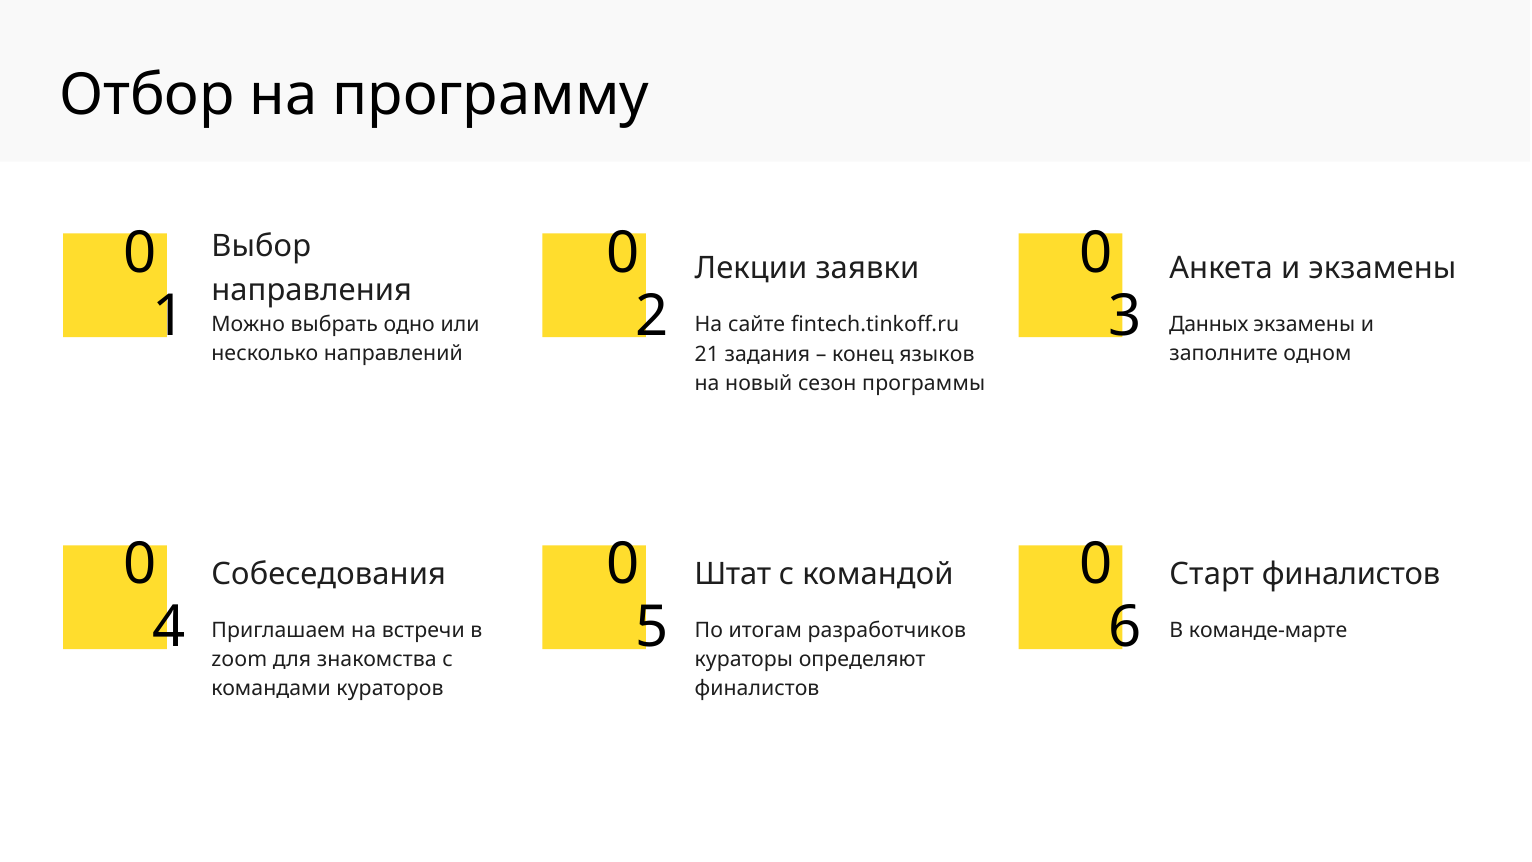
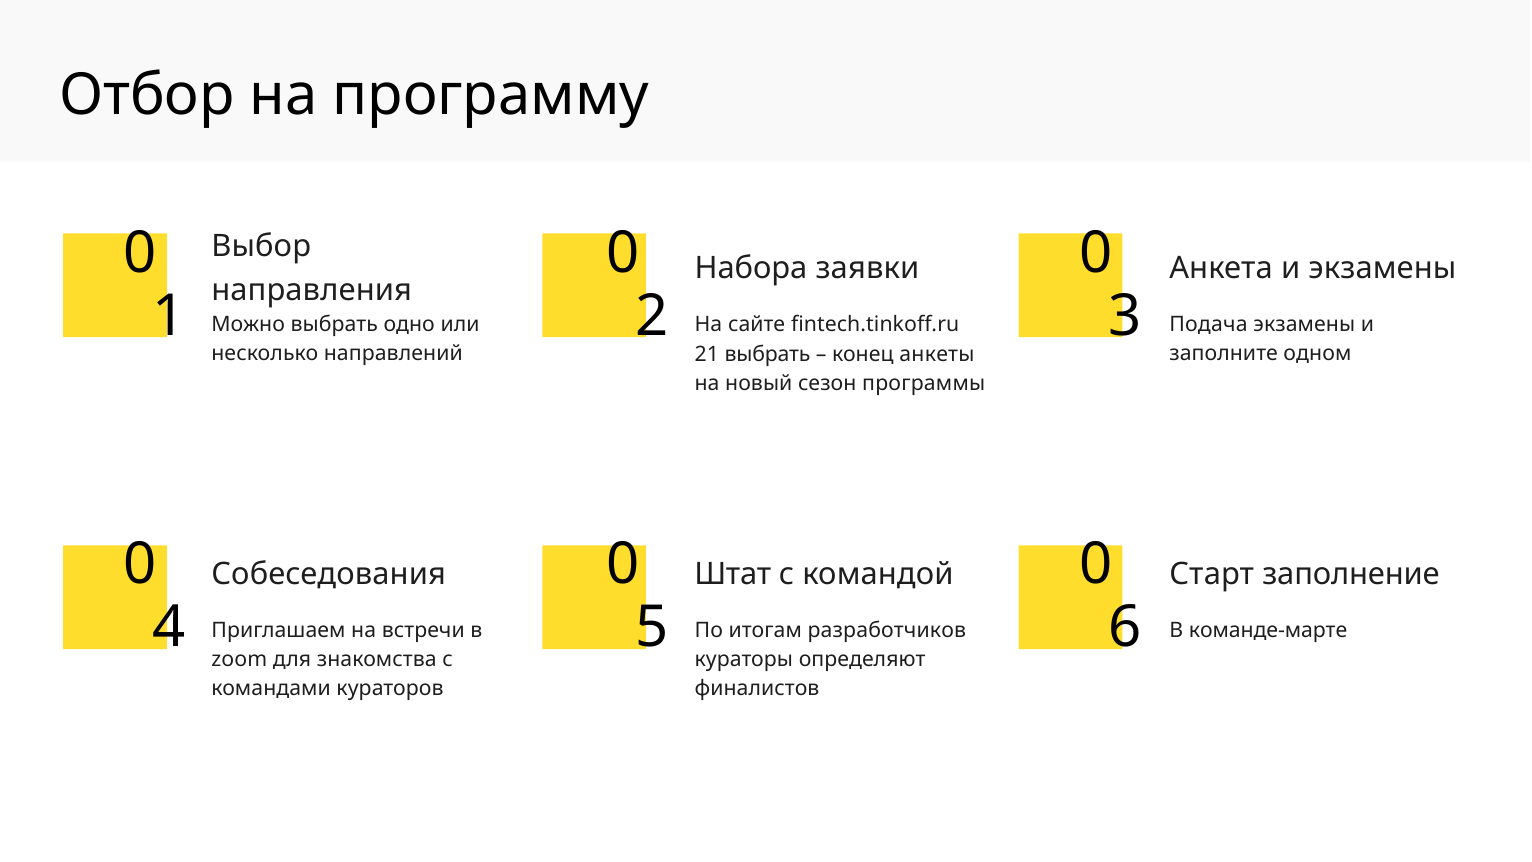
Лекции: Лекции -> Набора
Данных: Данных -> Подача
21 задания: задания -> выбрать
языков: языков -> анкеты
Старт финалистов: финалистов -> заполнение
